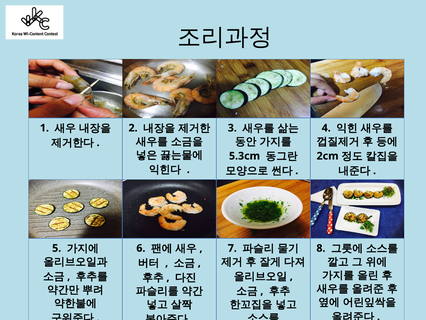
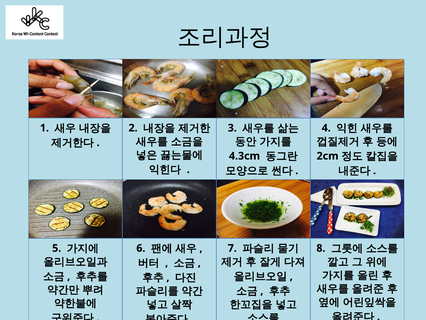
5.3cm: 5.3cm -> 4.3cm
